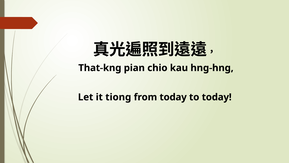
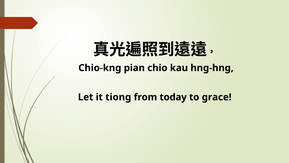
That-kng: That-kng -> Chio-kng
to today: today -> grace
